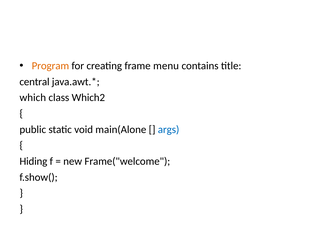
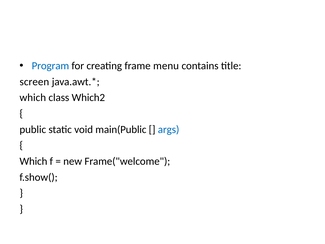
Program colour: orange -> blue
central: central -> screen
main(Alone: main(Alone -> main(Public
Hiding at (33, 161): Hiding -> Which
